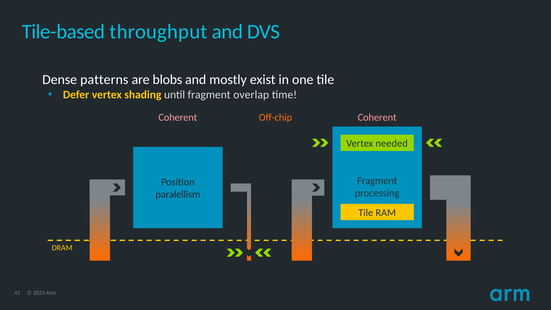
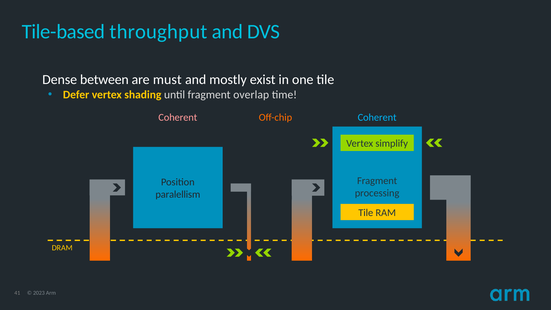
patterns: patterns -> between
blobs: blobs -> must
Coherent at (377, 117) colour: pink -> light blue
needed: needed -> simplify
